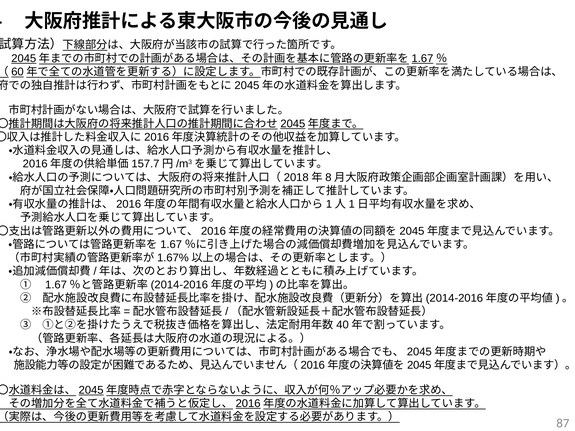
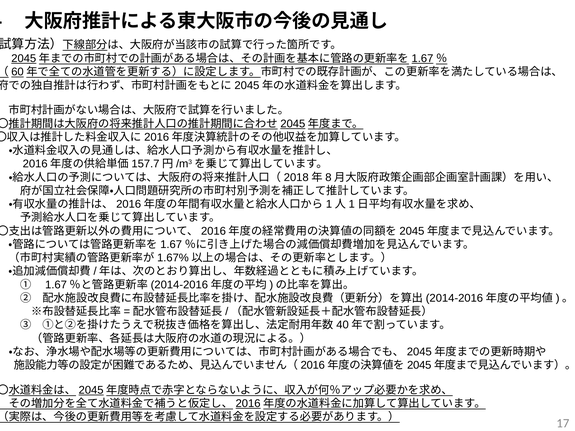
87: 87 -> 17
